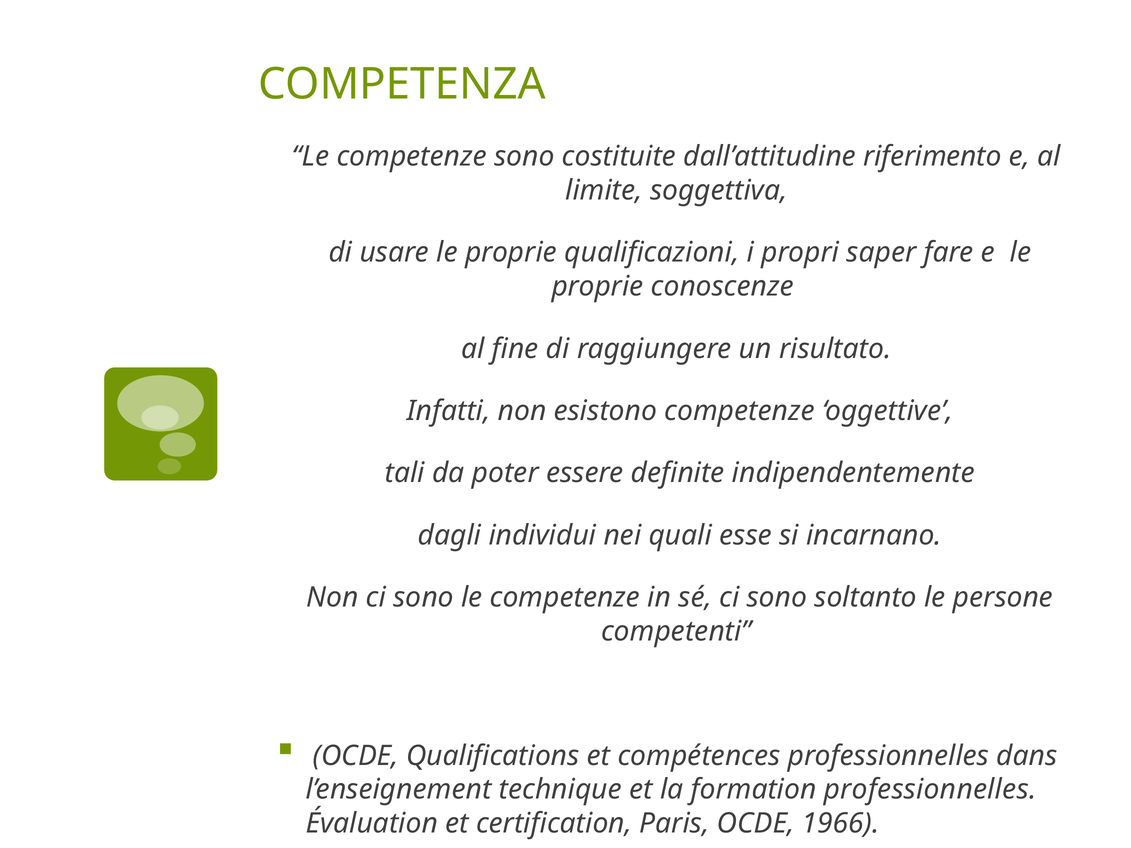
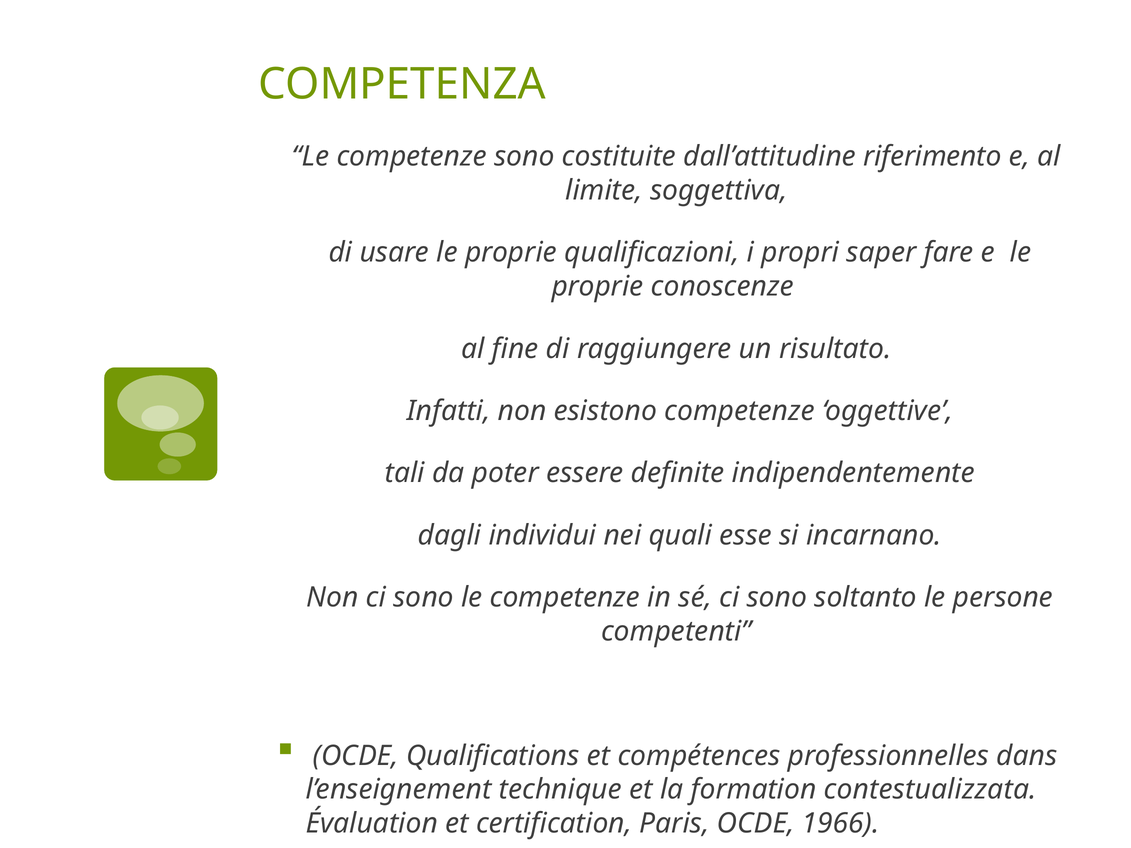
formation professionnelles: professionnelles -> contestualizzata
